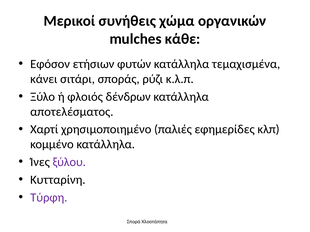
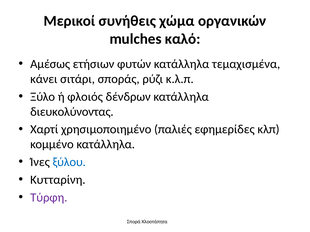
κάθε: κάθε -> καλό
Εφόσον: Εφόσον -> Αμέσως
αποτελέσματος: αποτελέσματος -> διευκολύνοντας
ξύλου colour: purple -> blue
